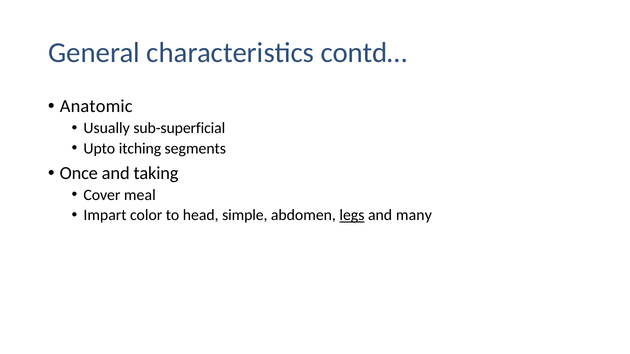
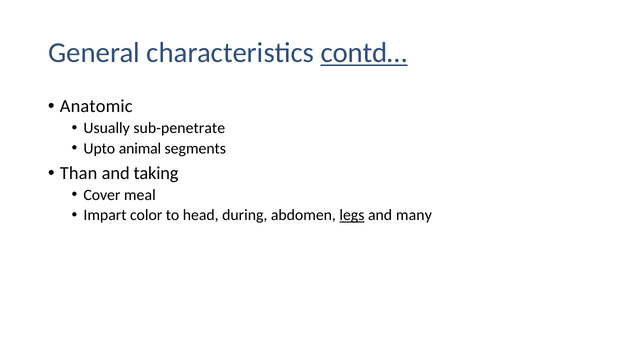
contd… underline: none -> present
sub-superficial: sub-superficial -> sub-penetrate
itching: itching -> animal
Once: Once -> Than
simple: simple -> during
